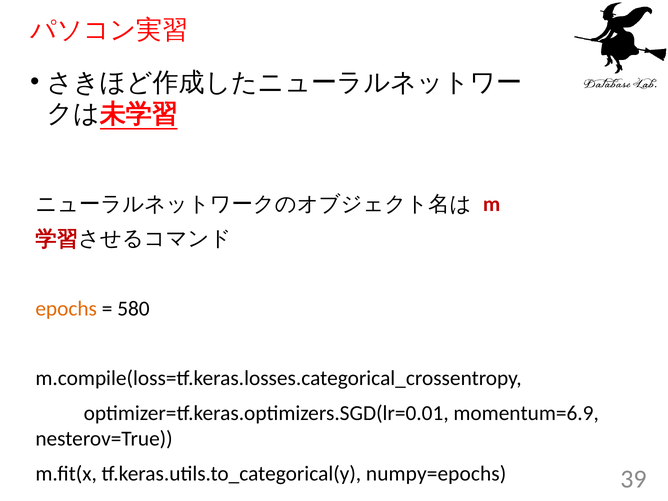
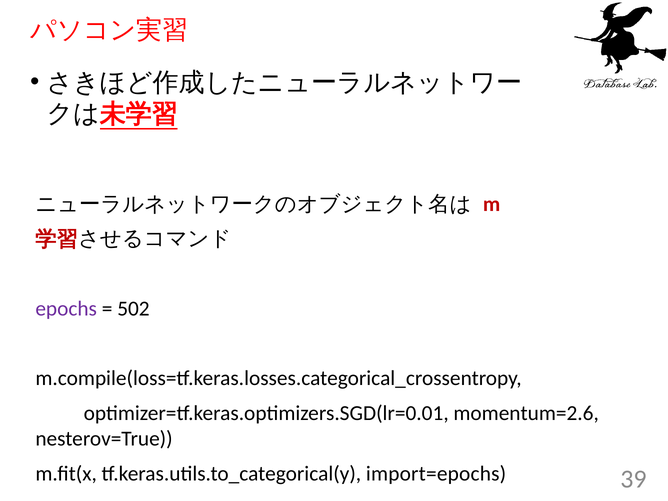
epochs colour: orange -> purple
580: 580 -> 502
momentum=6.9: momentum=6.9 -> momentum=2.6
numpy=epochs: numpy=epochs -> import=epochs
